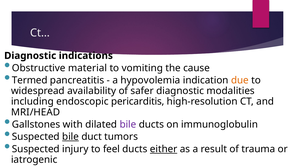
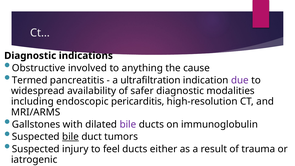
material: material -> involved
vomiting: vomiting -> anything
hypovolemia: hypovolemia -> ultrafiltration
due colour: orange -> purple
MRI/HEAD: MRI/HEAD -> MRI/ARMS
either underline: present -> none
